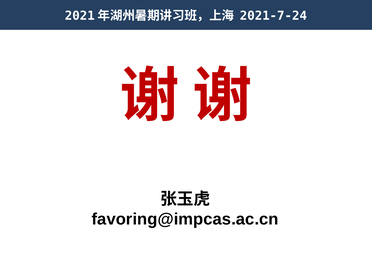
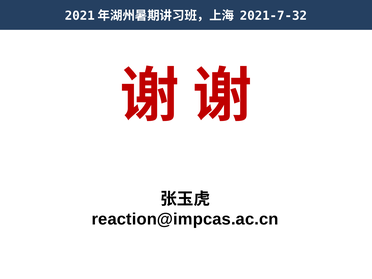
2021-7-24: 2021-7-24 -> 2021-7-32
favoring@impcas.ac.cn: favoring@impcas.ac.cn -> reaction@impcas.ac.cn
